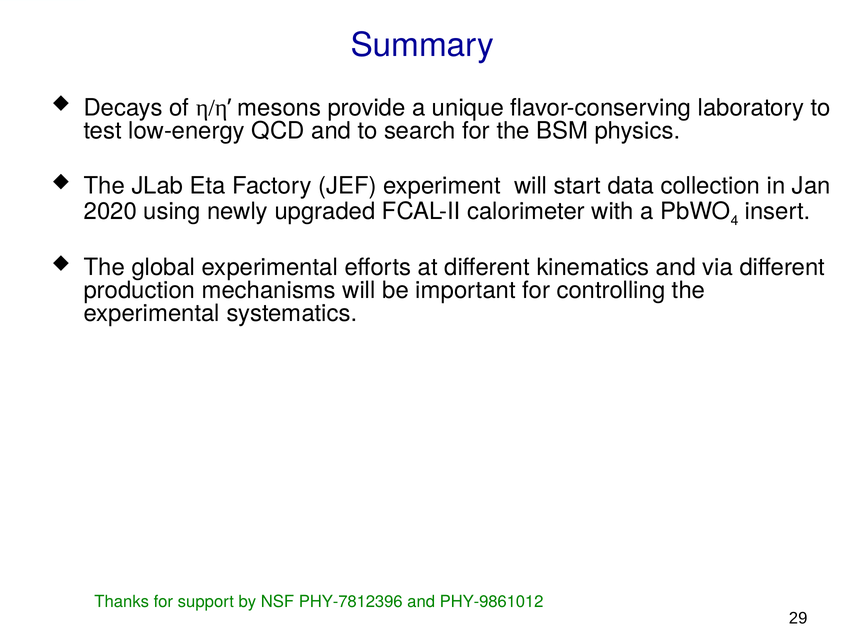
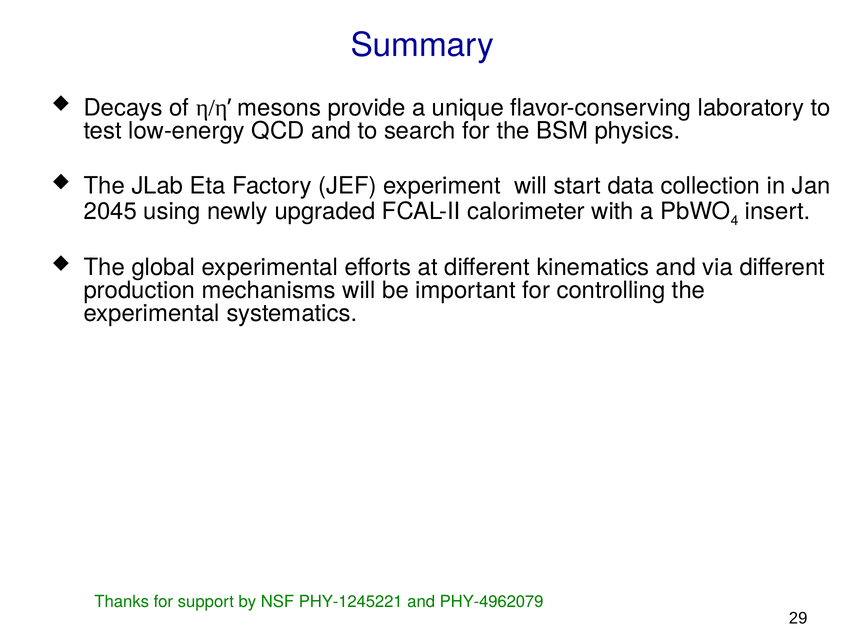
2020: 2020 -> 2045
PHY-7812396: PHY-7812396 -> PHY-1245221
PHY-9861012: PHY-9861012 -> PHY-4962079
